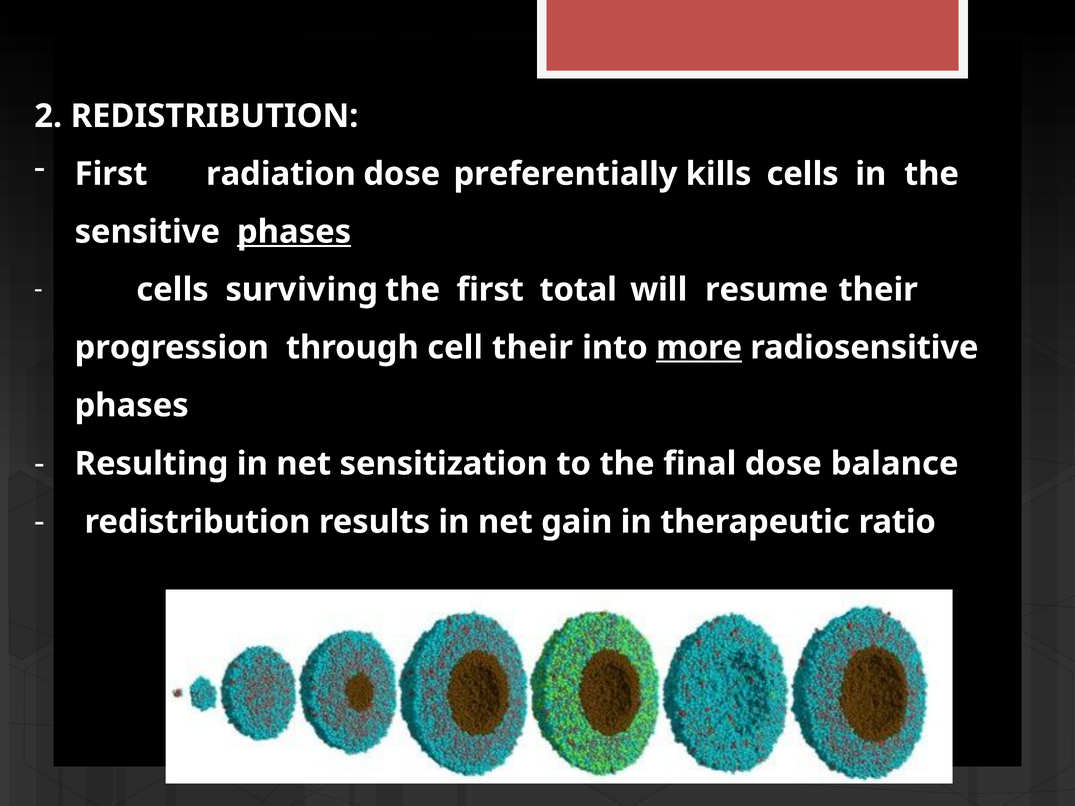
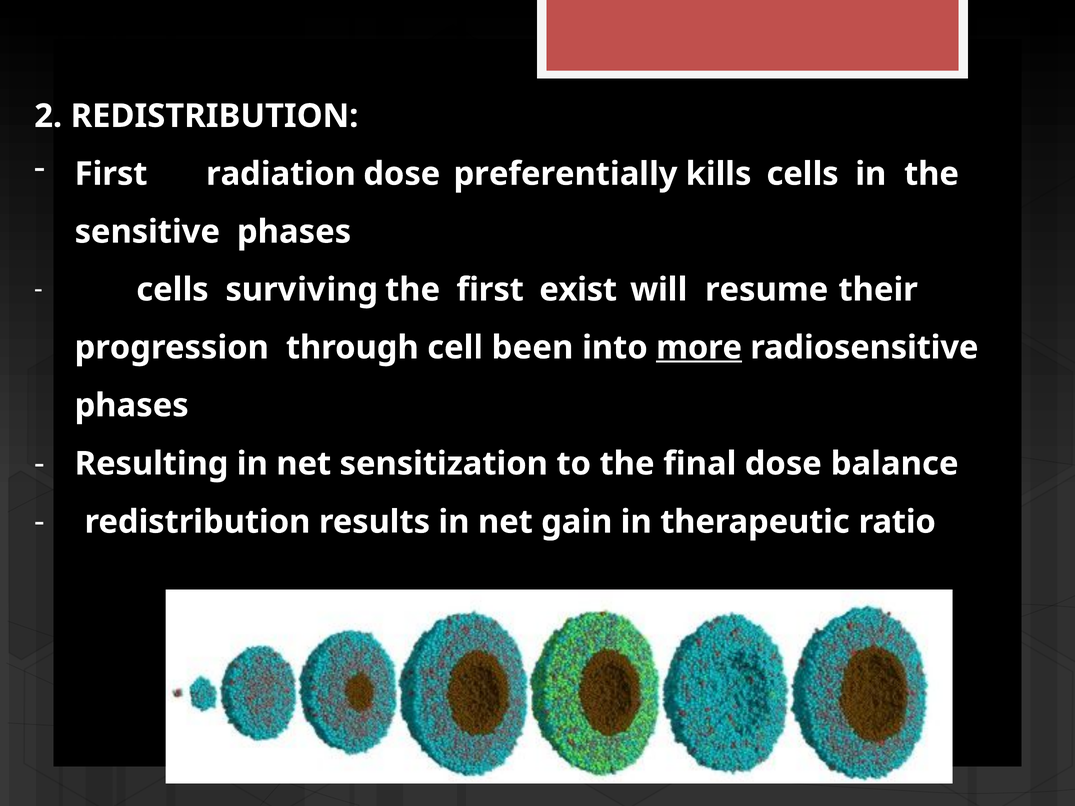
phases at (294, 232) underline: present -> none
total: total -> exist
cell their: their -> been
